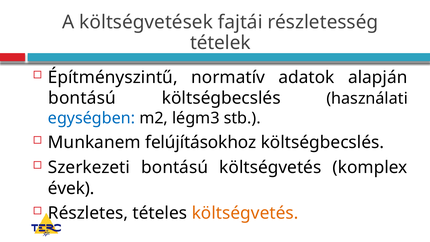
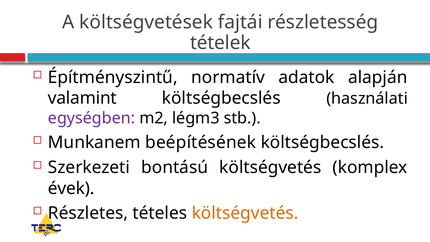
bontású at (82, 98): bontású -> valamint
egységben colour: blue -> purple
felújításokhoz: felújításokhoz -> beépítésének
